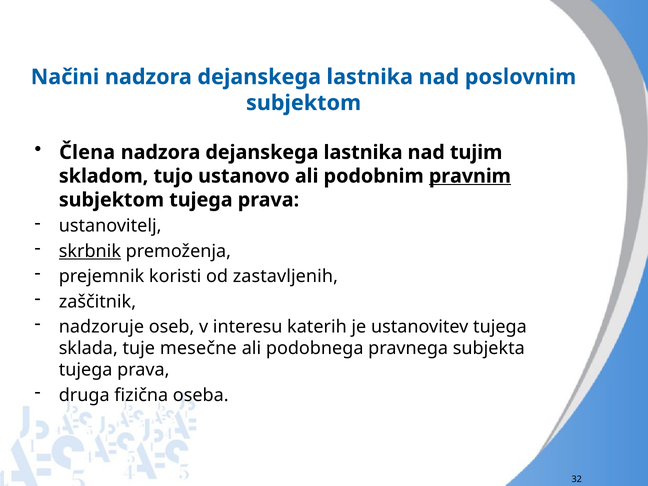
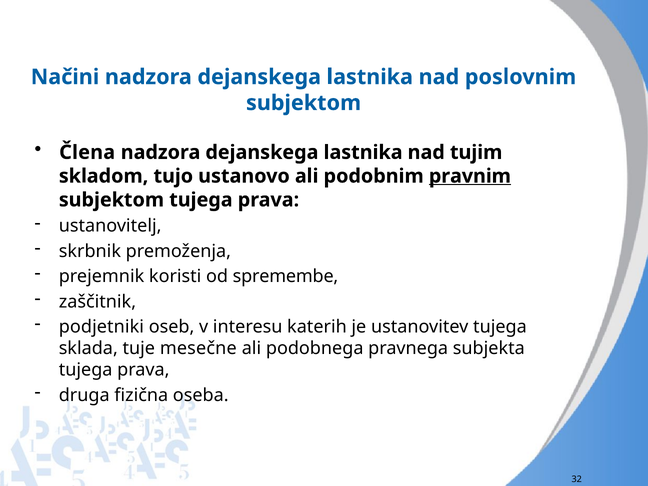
skrbnik underline: present -> none
zastavljenih: zastavljenih -> spremembe
nadzoruje: nadzoruje -> podjetniki
